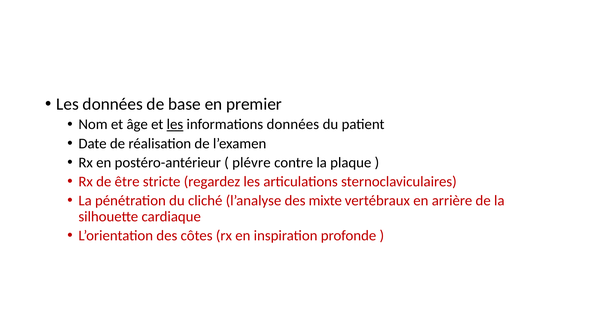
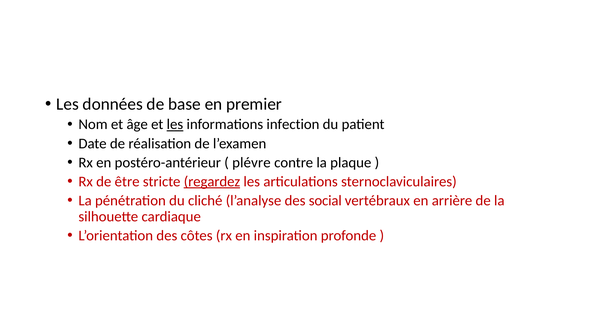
informations données: données -> infection
regardez underline: none -> present
mixte: mixte -> social
